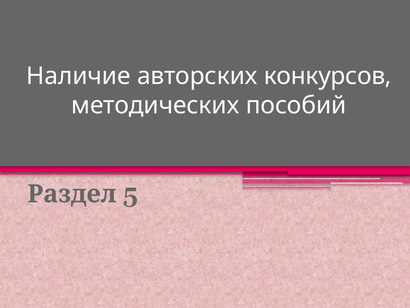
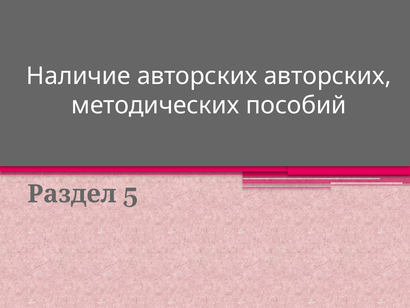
авторских конкурсов: конкурсов -> авторских
